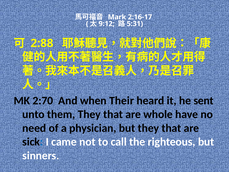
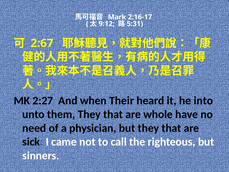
2:88: 2:88 -> 2:67
2:70: 2:70 -> 2:27
sent: sent -> into
